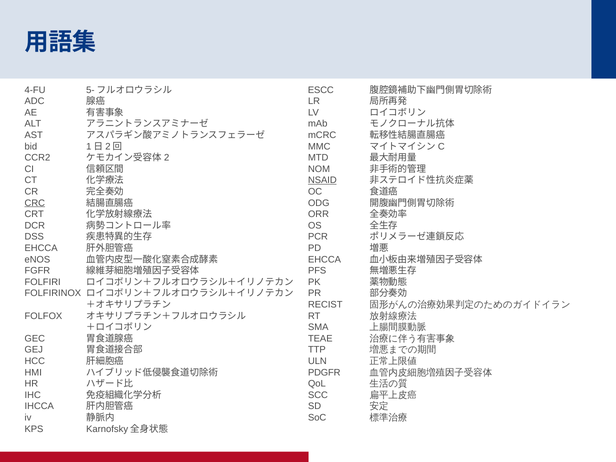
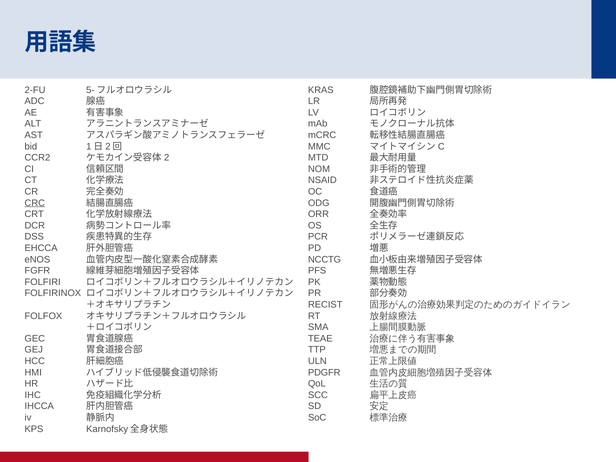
4-FU: 4-FU -> 2-FU
ESCC: ESCC -> KRAS
NSAID underline: present -> none
EHCCA at (324, 259): EHCCA -> NCCTG
